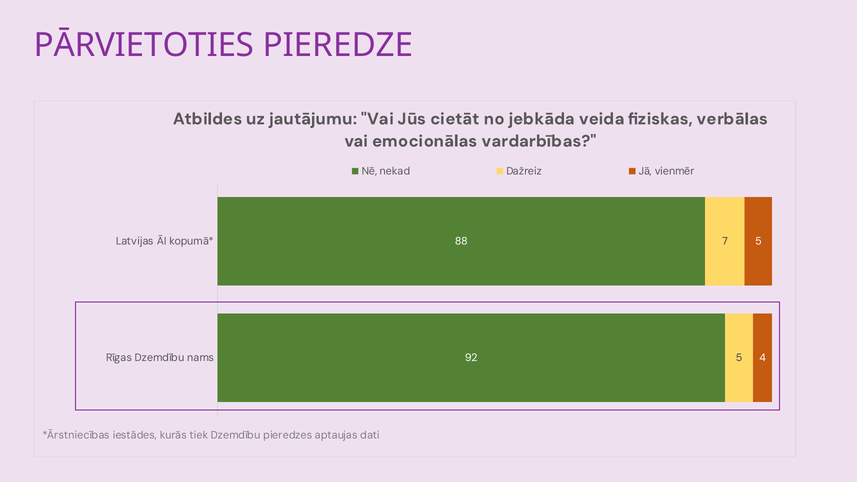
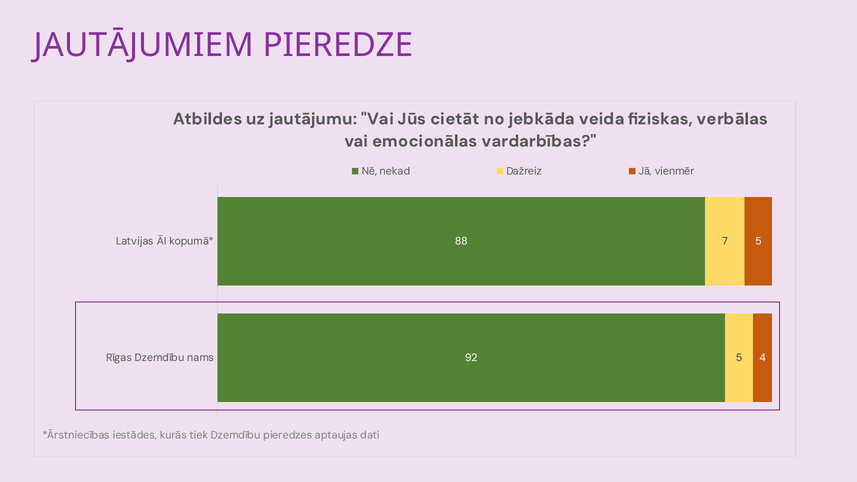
PĀRVIETOTIES: PĀRVIETOTIES -> JAUTĀJUMIEM
